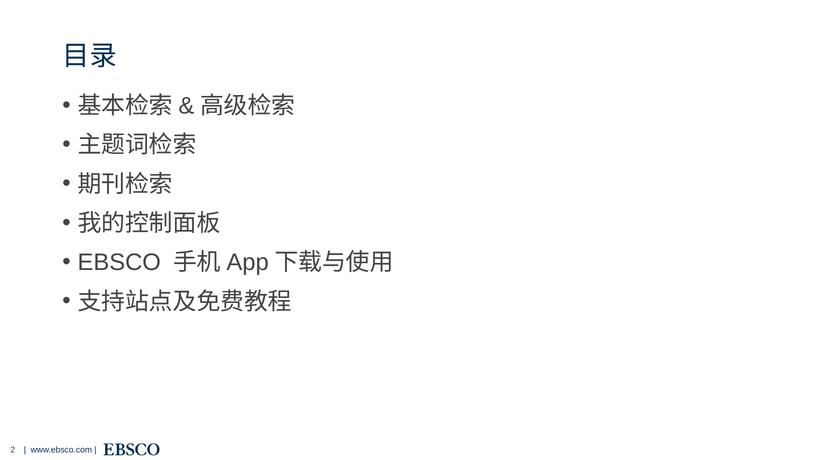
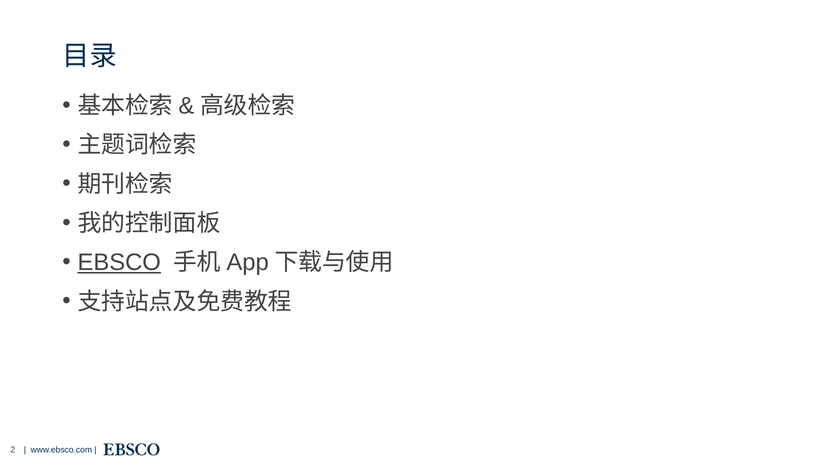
EBSCO underline: none -> present
